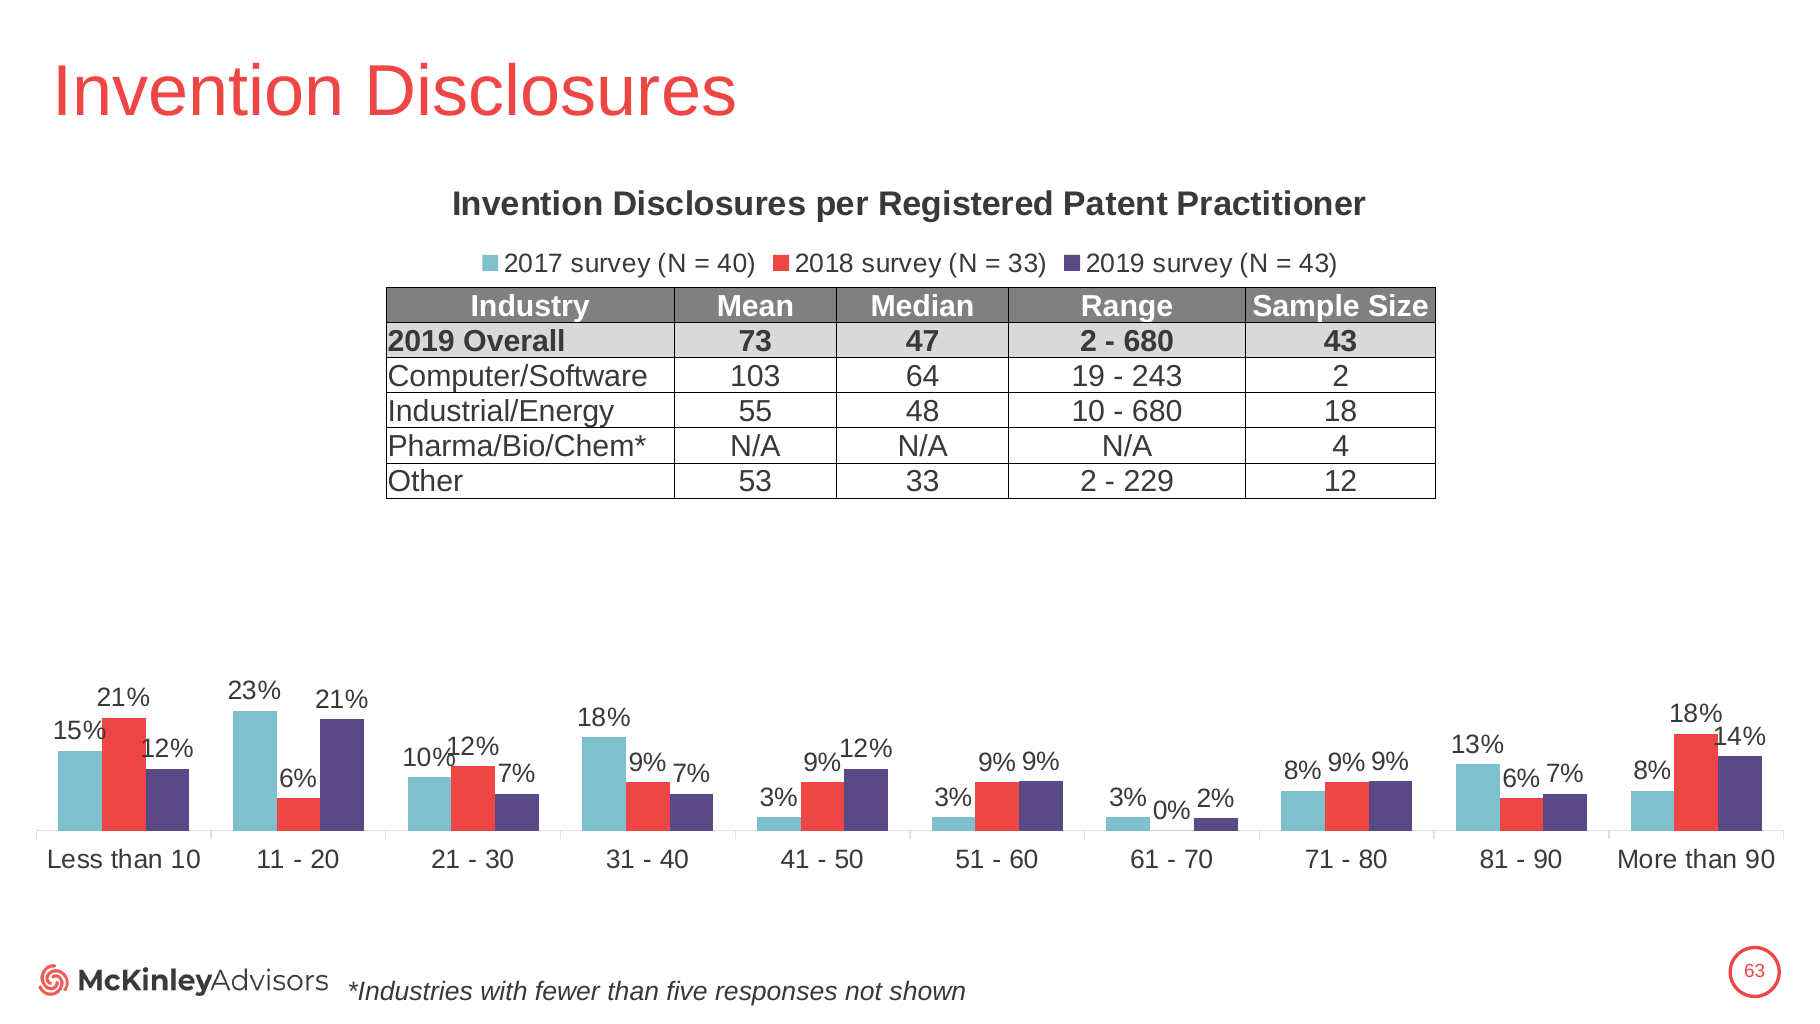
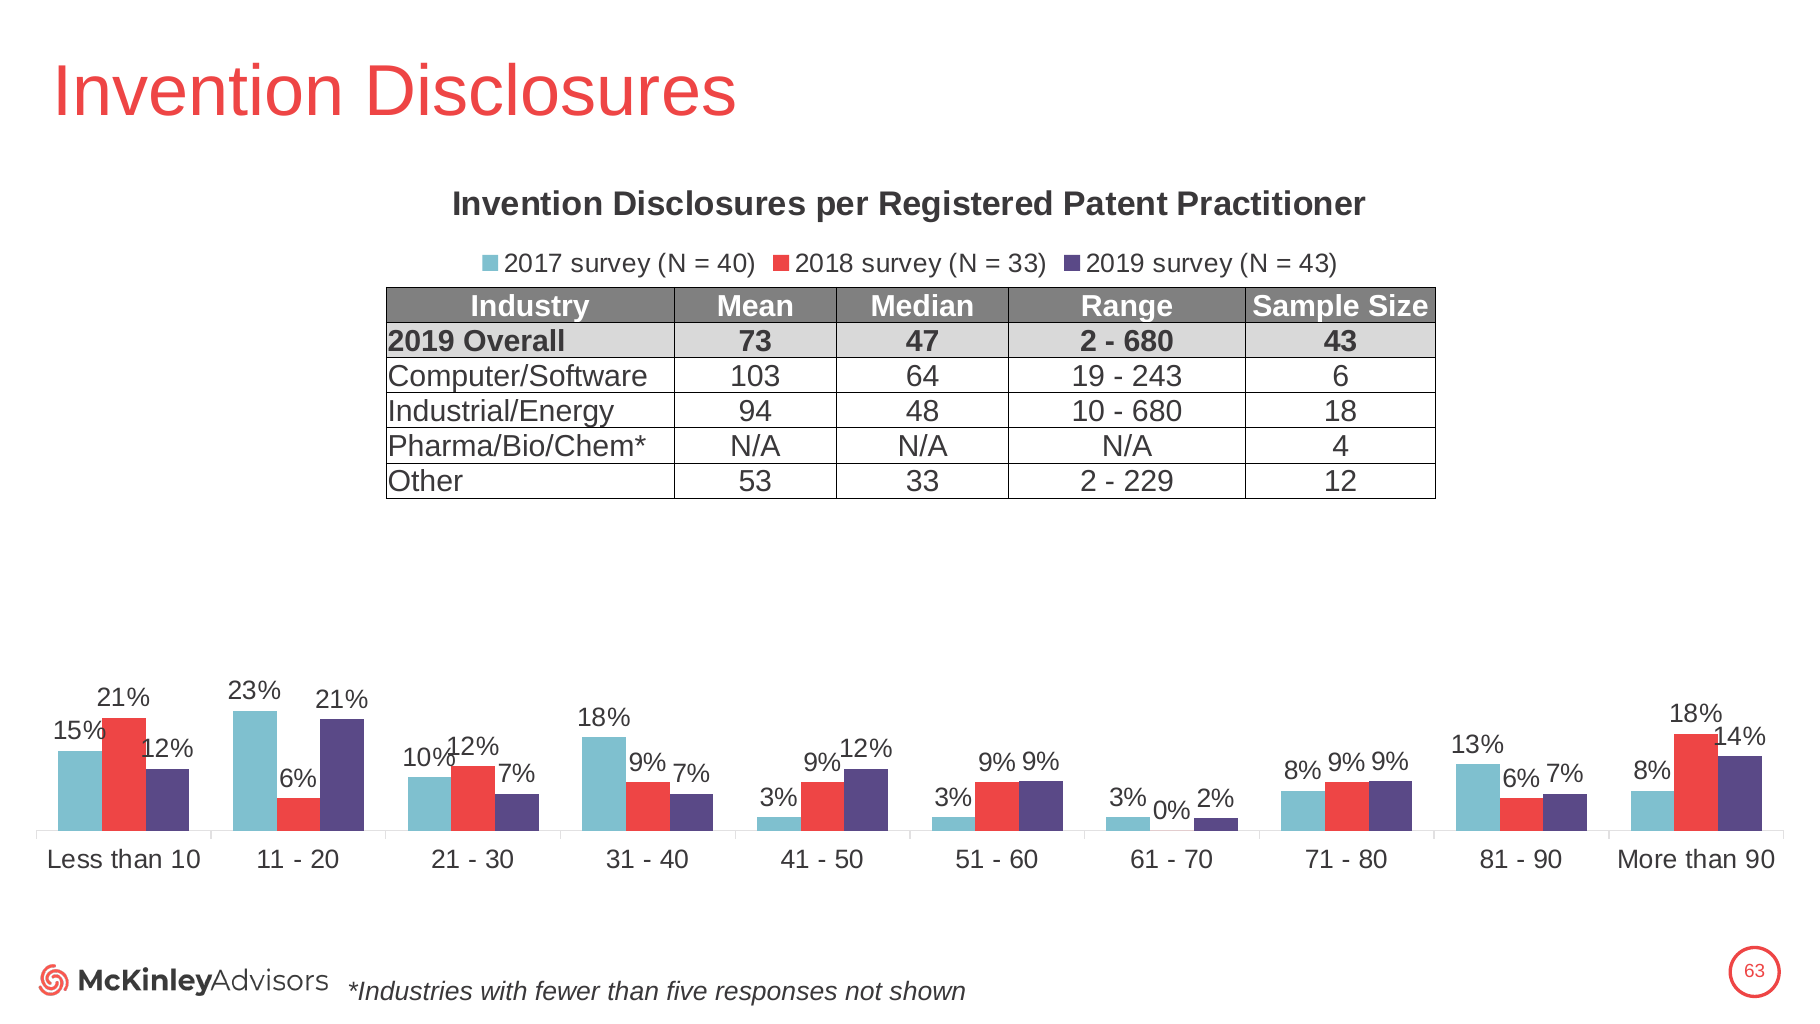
243 2: 2 -> 6
55: 55 -> 94
